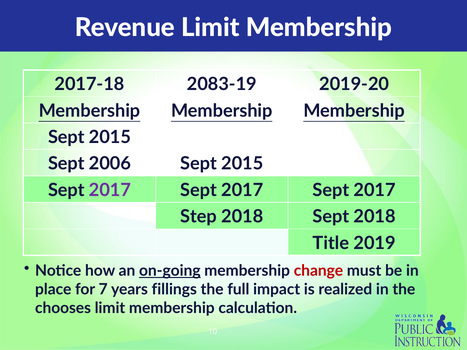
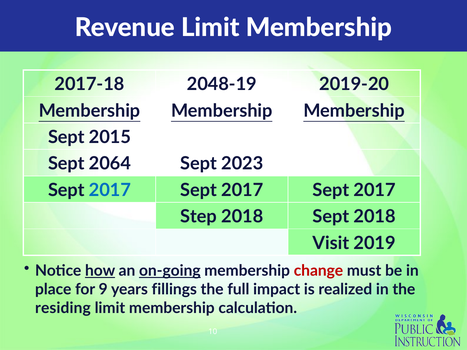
2083-19: 2083-19 -> 2048-19
2006: 2006 -> 2064
2015 at (242, 164): 2015 -> 2023
2017 at (110, 190) colour: purple -> blue
Title: Title -> Visit
how underline: none -> present
7: 7 -> 9
chooses: chooses -> residing
